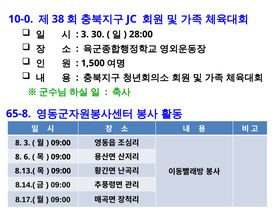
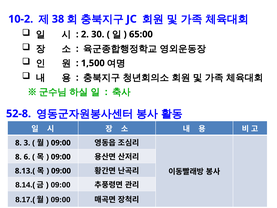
10-0: 10-0 -> 10-2
3 at (85, 34): 3 -> 2
28:00: 28:00 -> 65:00
65-8: 65-8 -> 52-8
